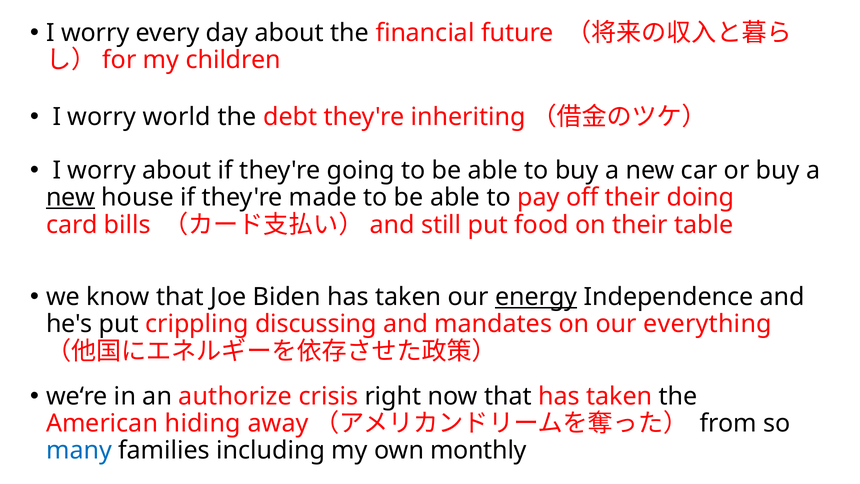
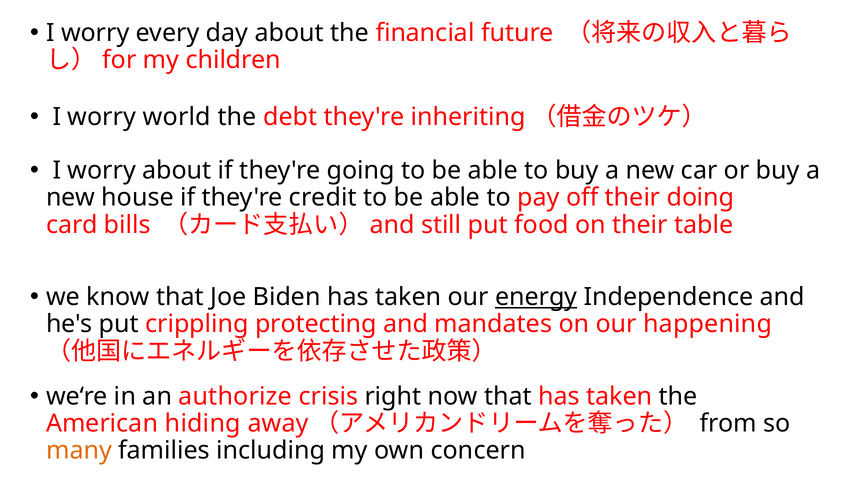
new at (71, 198) underline: present -> none
made: made -> credit
discussing: discussing -> protecting
everything: everything -> happening
many colour: blue -> orange
monthly: monthly -> concern
